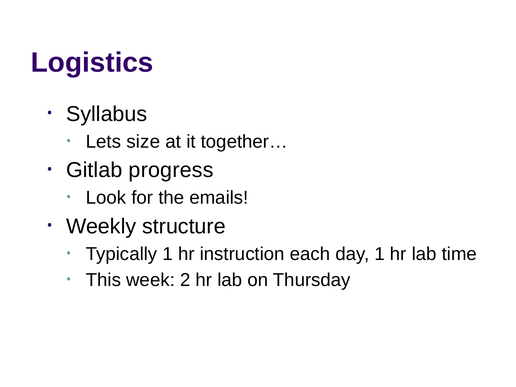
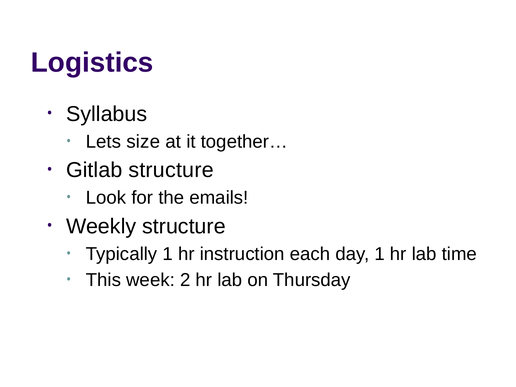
Gitlab progress: progress -> structure
